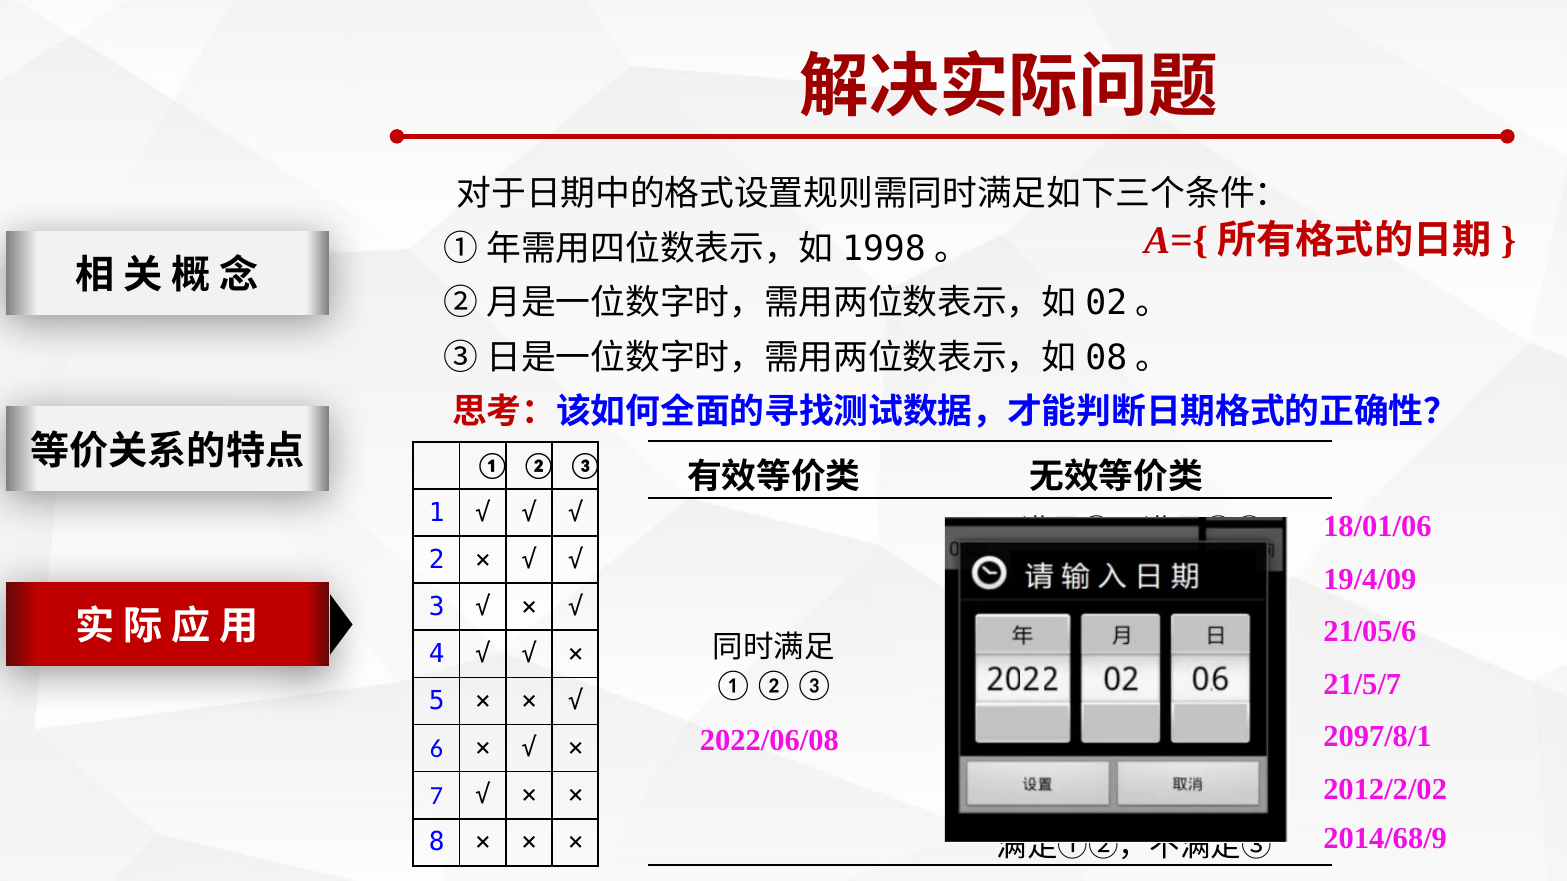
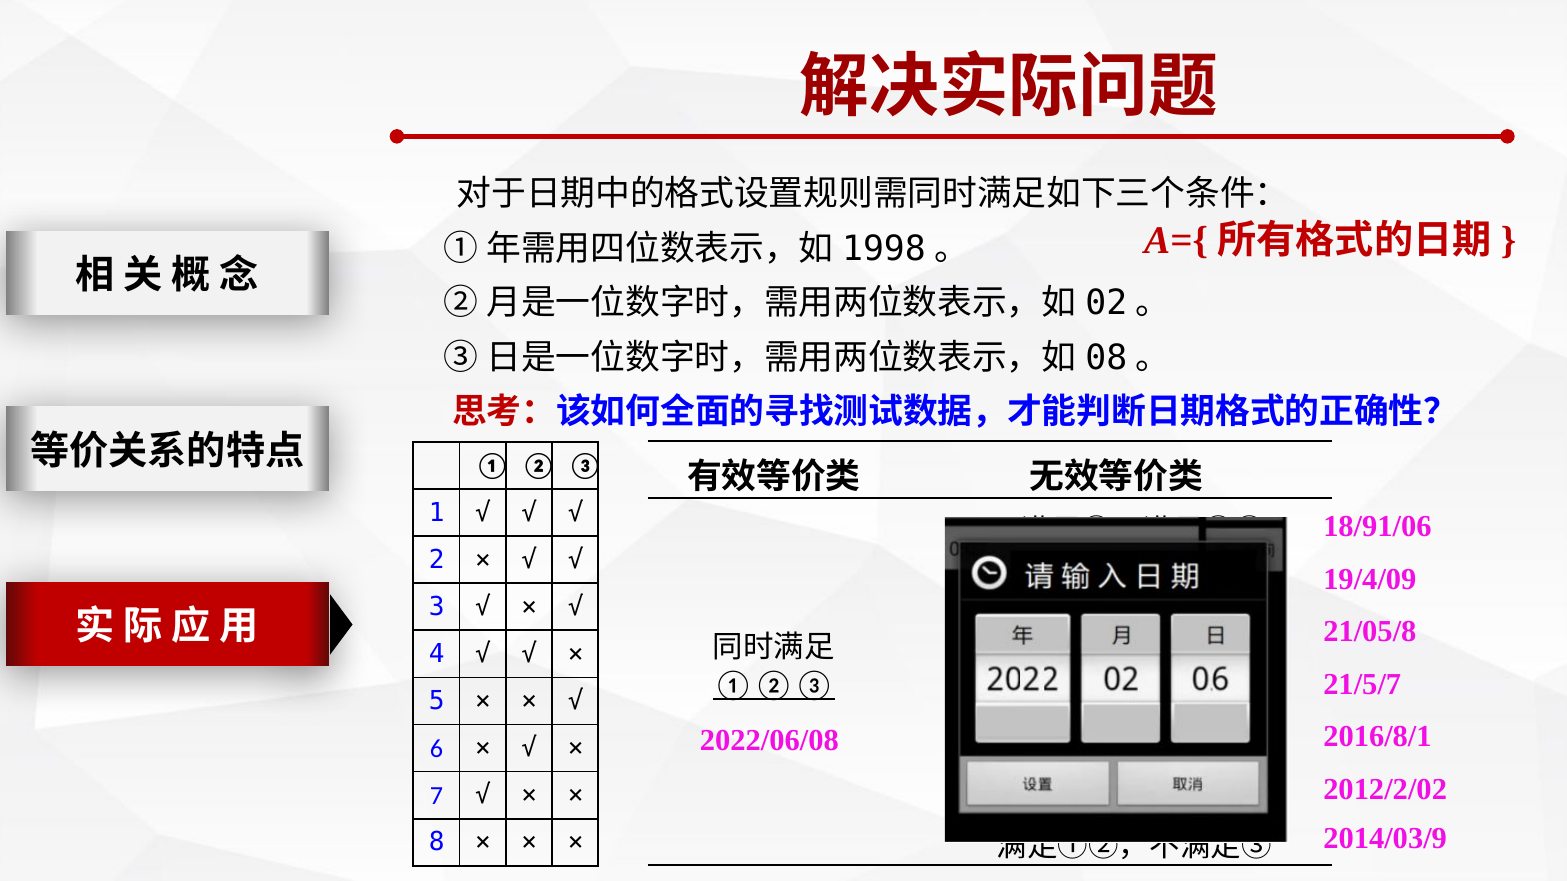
18/01/06: 18/01/06 -> 18/91/06
21/05/6: 21/05/6 -> 21/05/8
①②③ underline: none -> present
2097/8/1: 2097/8/1 -> 2016/8/1
2014/68/9: 2014/68/9 -> 2014/03/9
